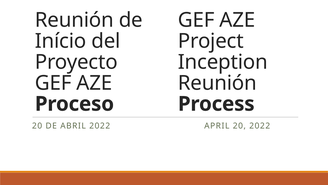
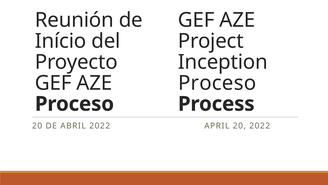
Reunión at (217, 83): Reunión -> Proceso
